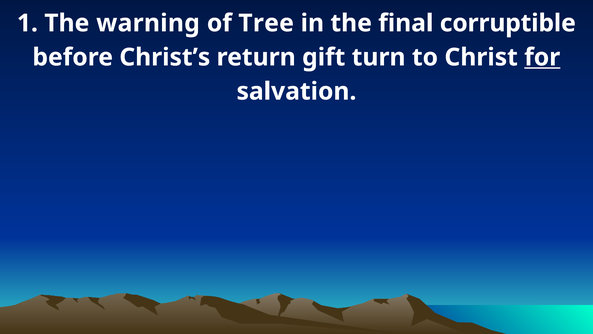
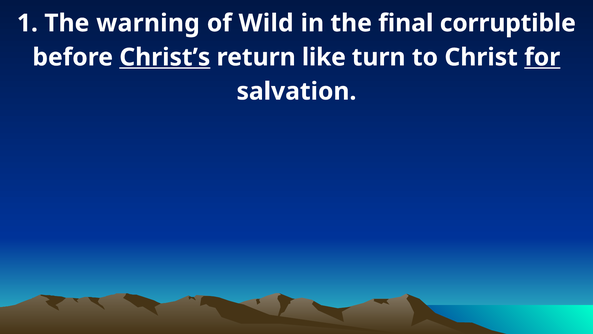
Tree: Tree -> Wild
Christ’s underline: none -> present
gift: gift -> like
